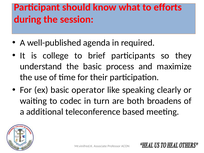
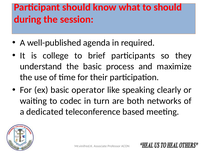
to efforts: efforts -> should
broadens: broadens -> networks
additional: additional -> dedicated
